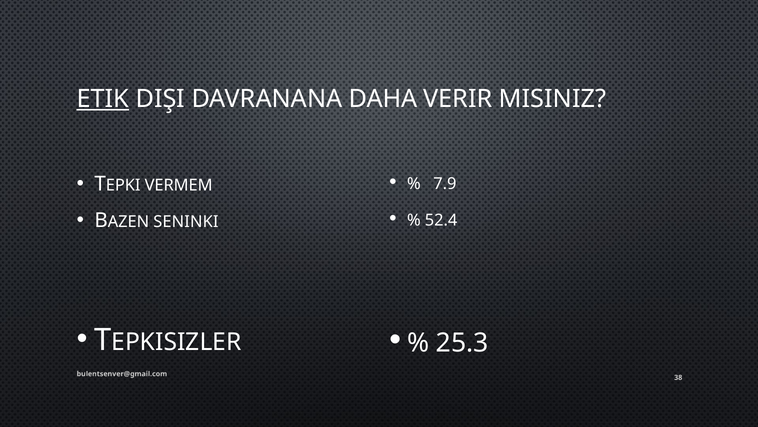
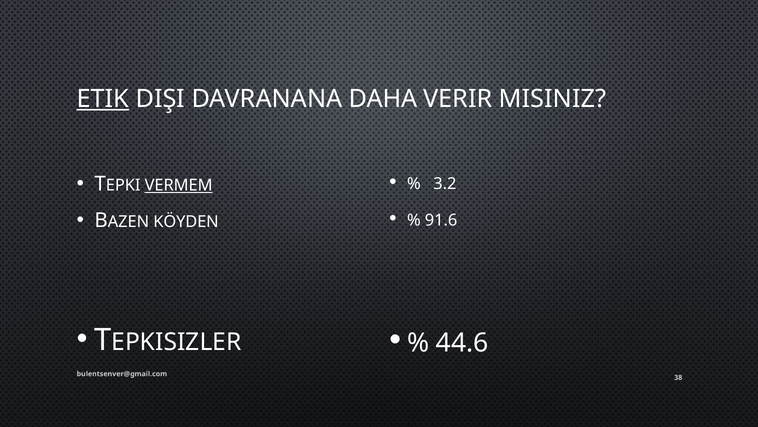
7.9: 7.9 -> 3.2
VERMEM underline: none -> present
52.4: 52.4 -> 91.6
SENINKI: SENINKI -> KÖYDEN
25.3: 25.3 -> 44.6
